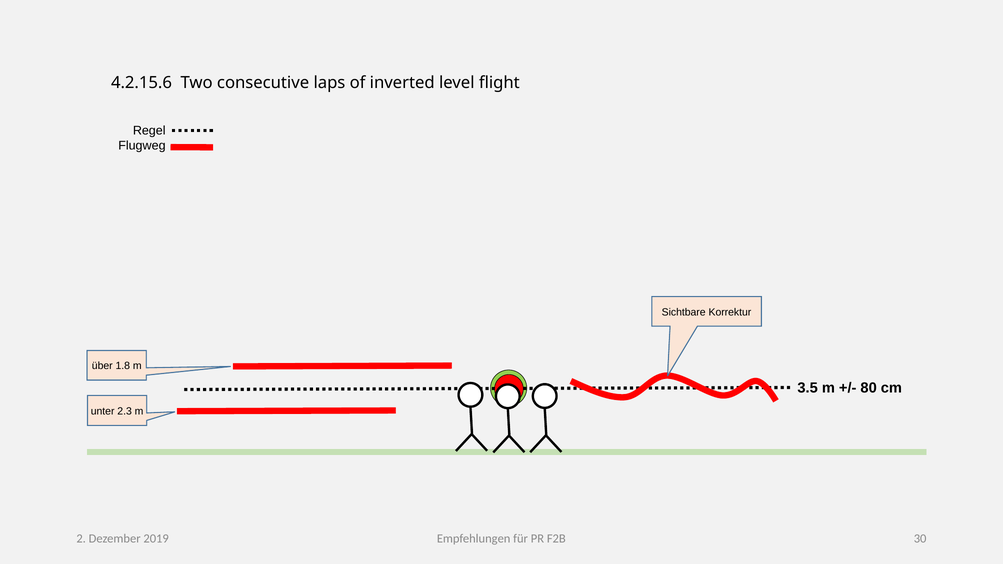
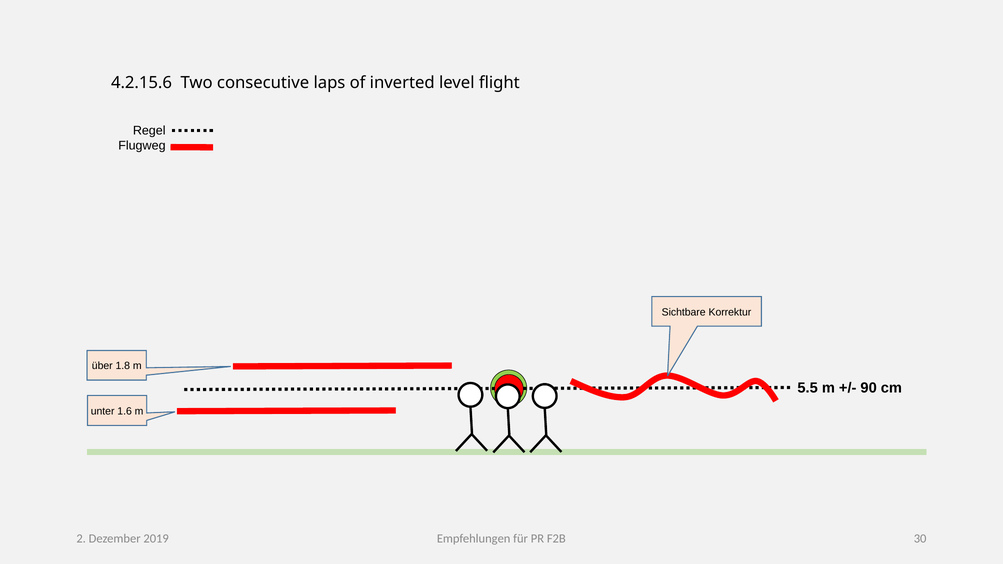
3.5: 3.5 -> 5.5
80: 80 -> 90
2.3: 2.3 -> 1.6
